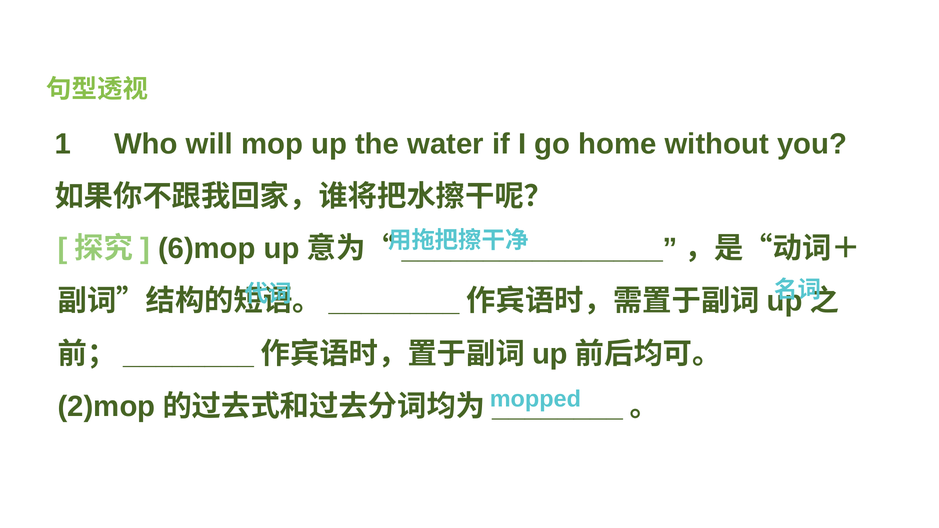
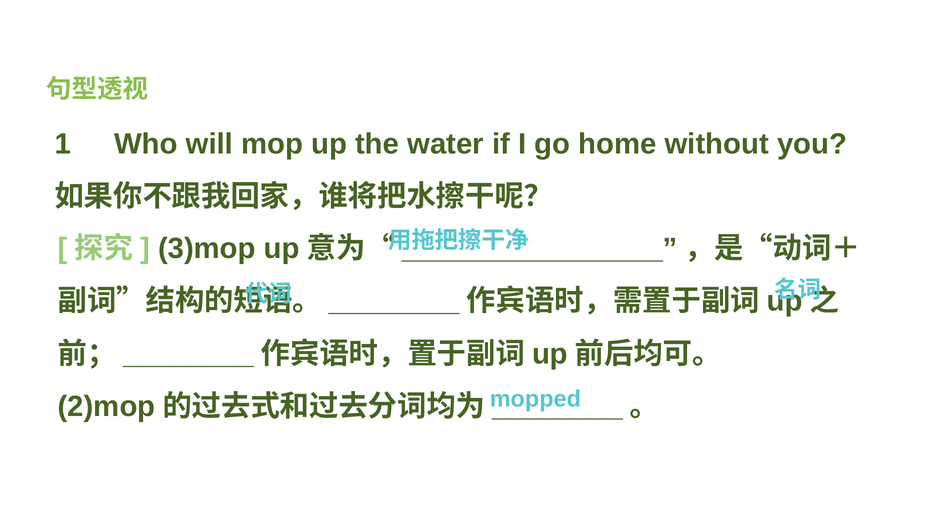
6)mop: 6)mop -> 3)mop
